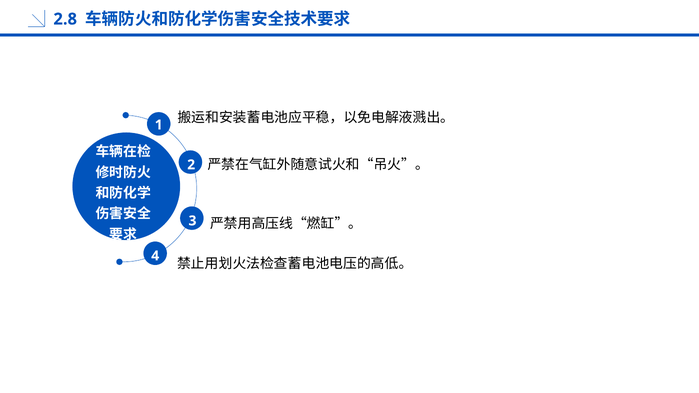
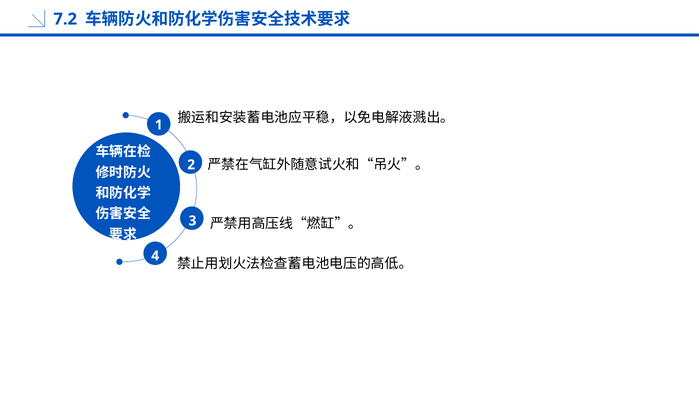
2.8: 2.8 -> 7.2
